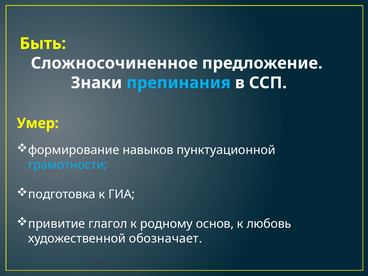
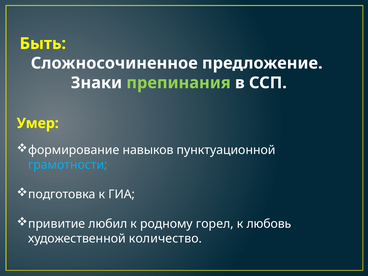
препинания colour: light blue -> light green
глагол: глагол -> любил
основ: основ -> горел
обозначает: обозначает -> количество
